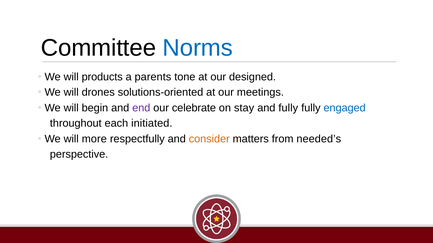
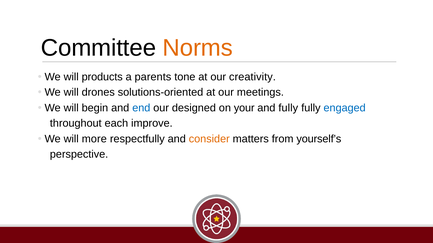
Norms colour: blue -> orange
designed: designed -> creativity
end colour: purple -> blue
celebrate: celebrate -> designed
stay: stay -> your
initiated: initiated -> improve
needed’s: needed’s -> yourself’s
